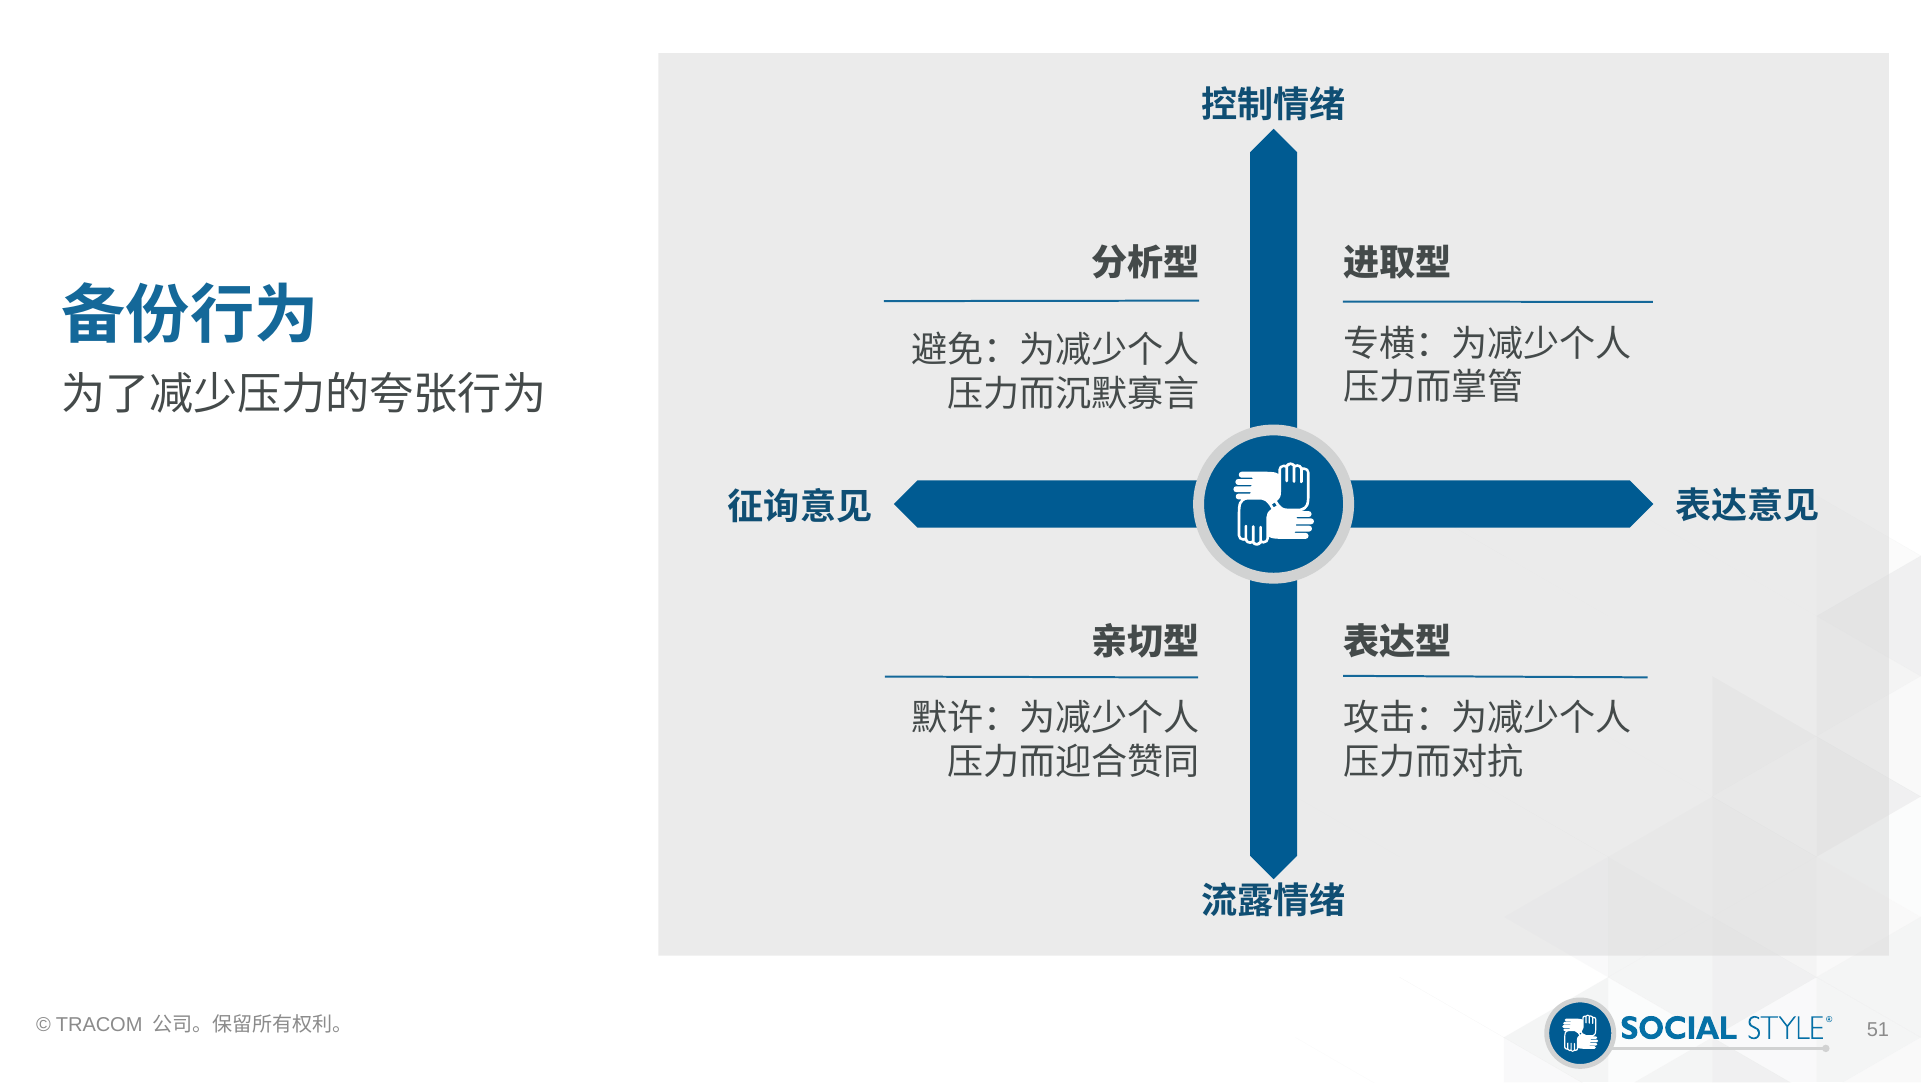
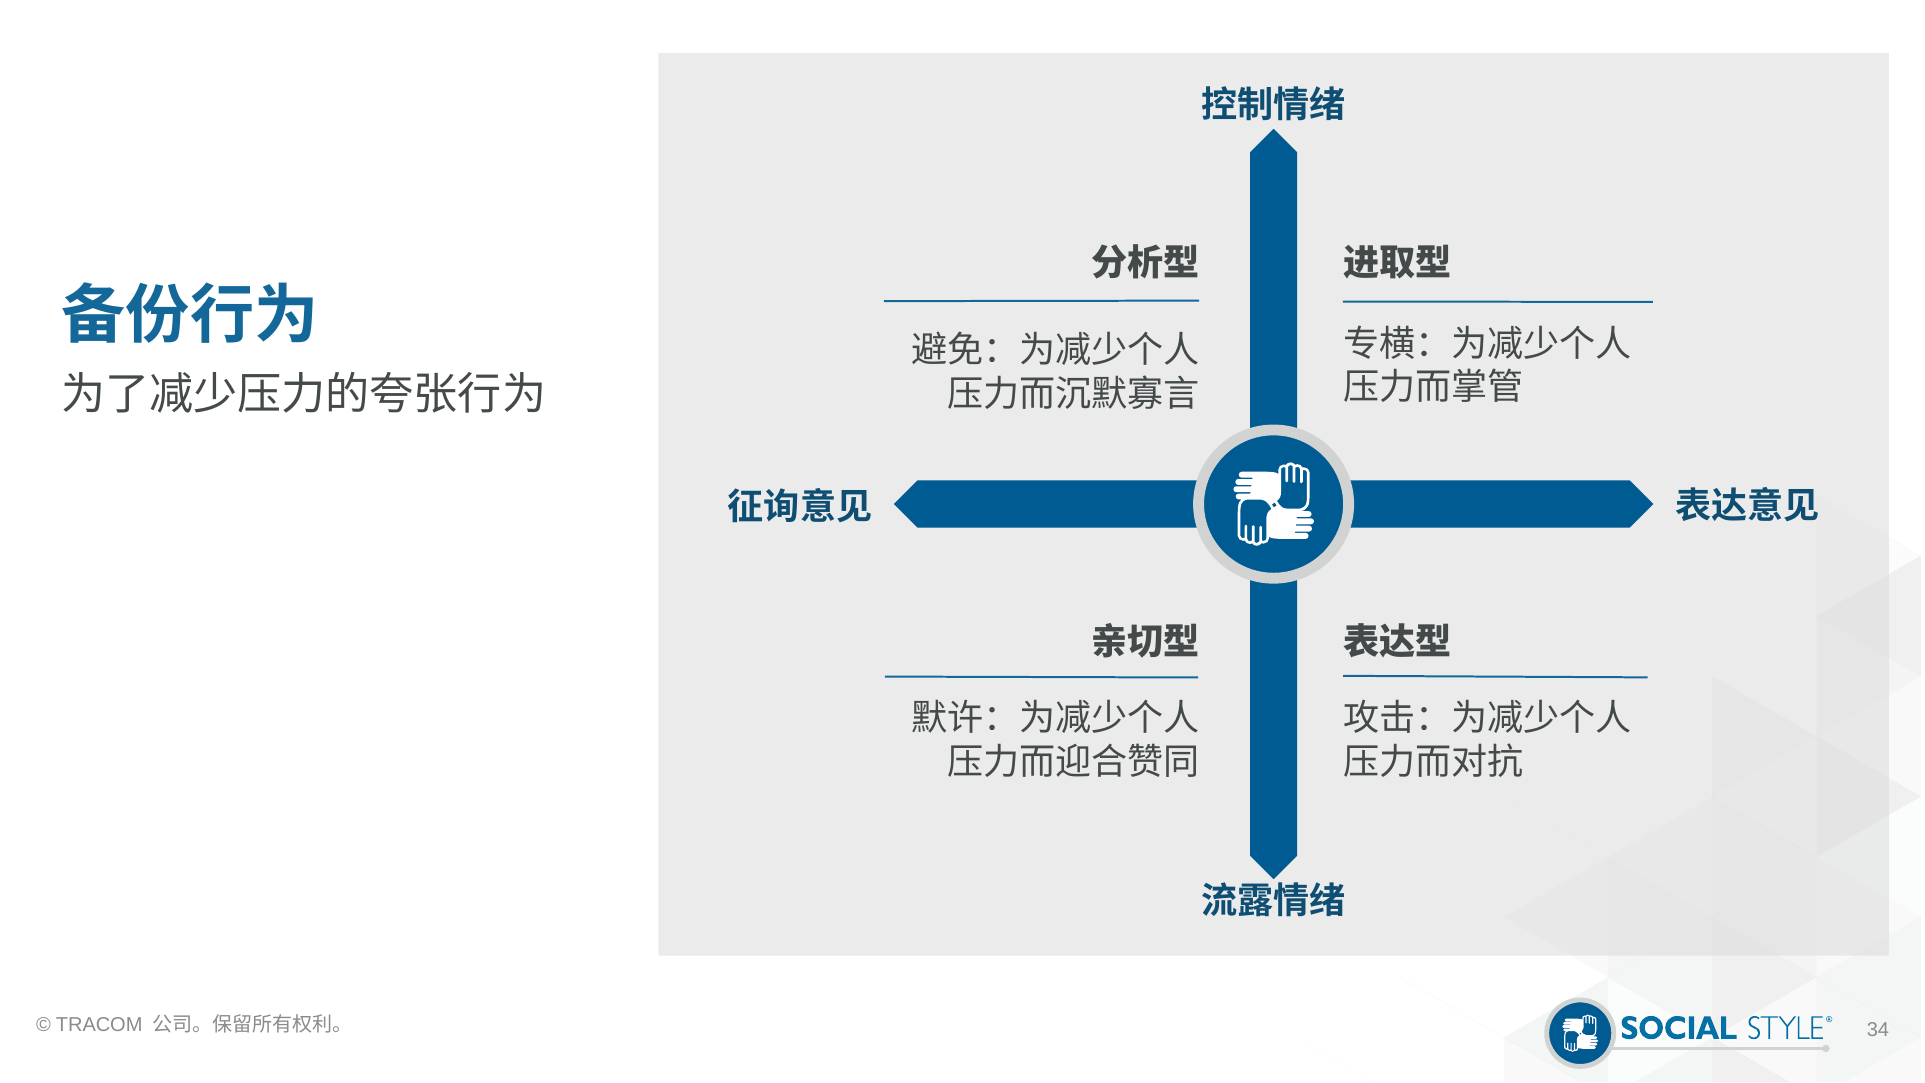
51: 51 -> 34
